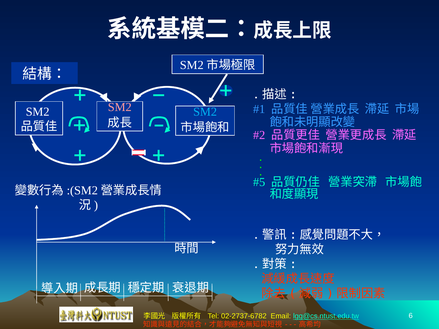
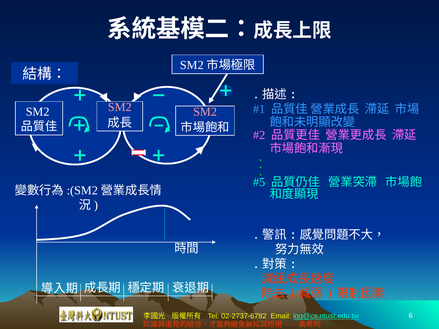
SM2 at (205, 112) colour: light blue -> pink
